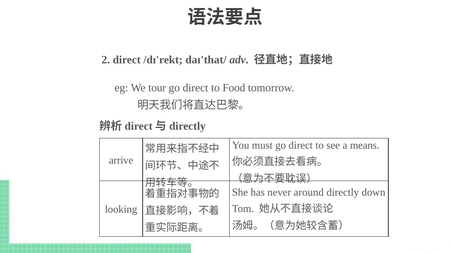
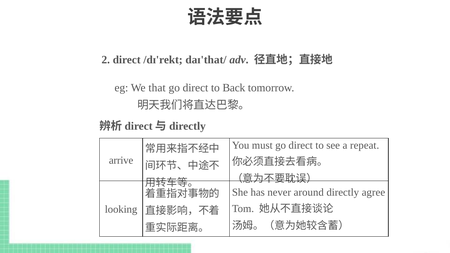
tour: tour -> that
Food: Food -> Back
means: means -> repeat
down: down -> agree
